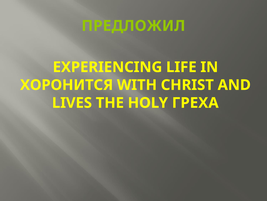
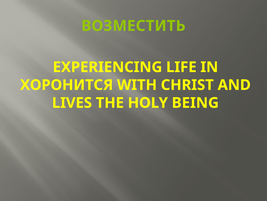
ПРЕДЛОЖИЛ: ПРЕДЛОЖИЛ -> ВОЗМЕСТИТЬ
ГРЕХА: ГРЕХА -> BEING
